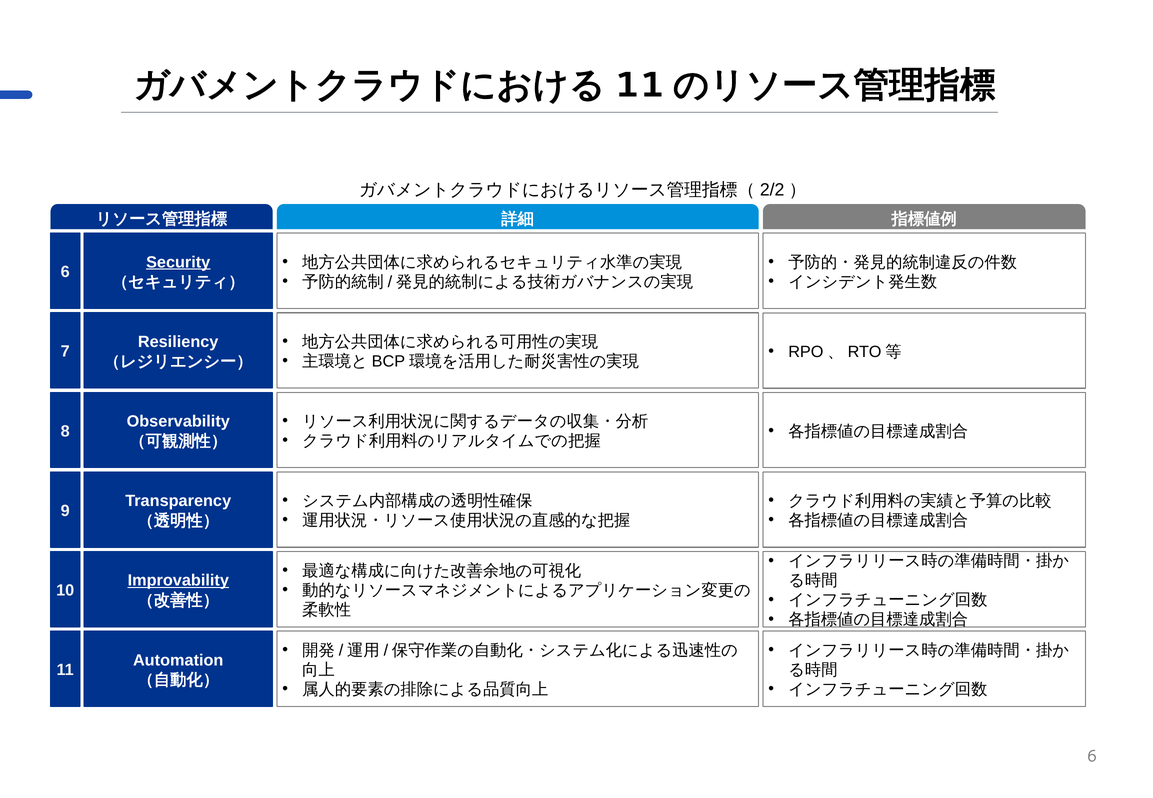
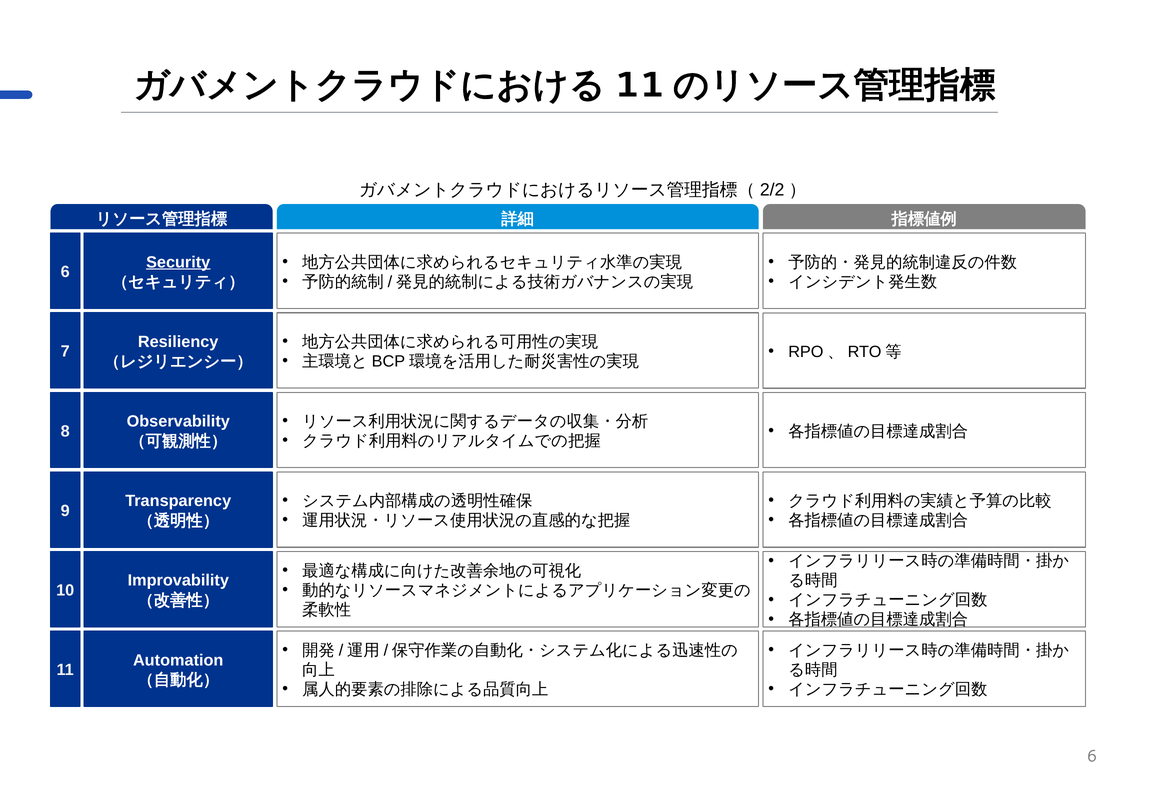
Improvability underline: present -> none
